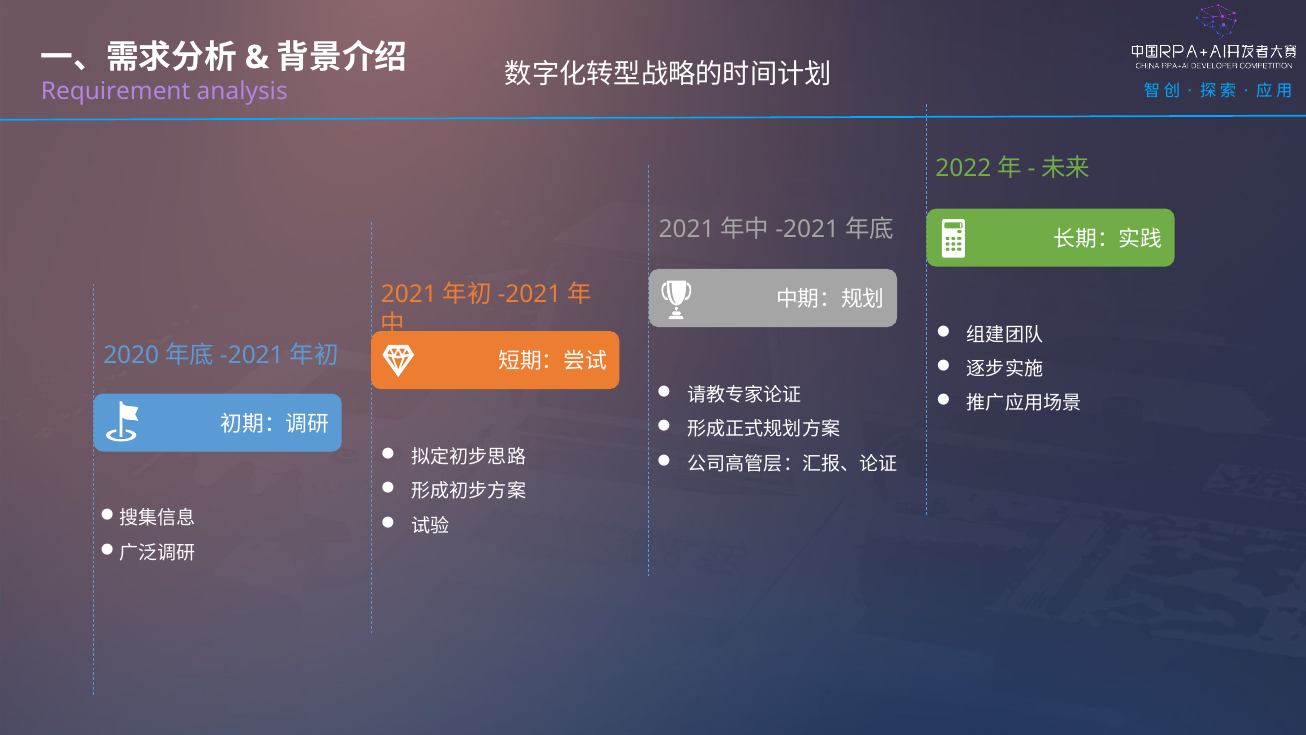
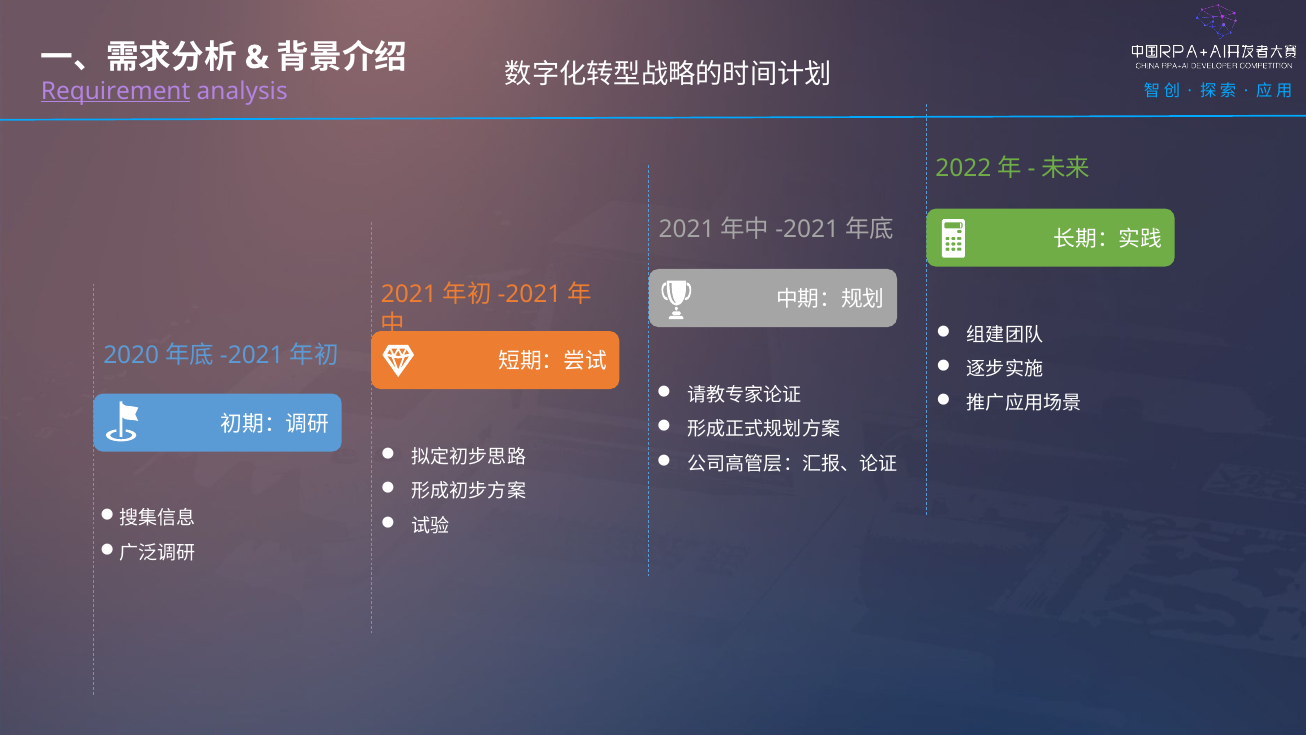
Requirement underline: none -> present
